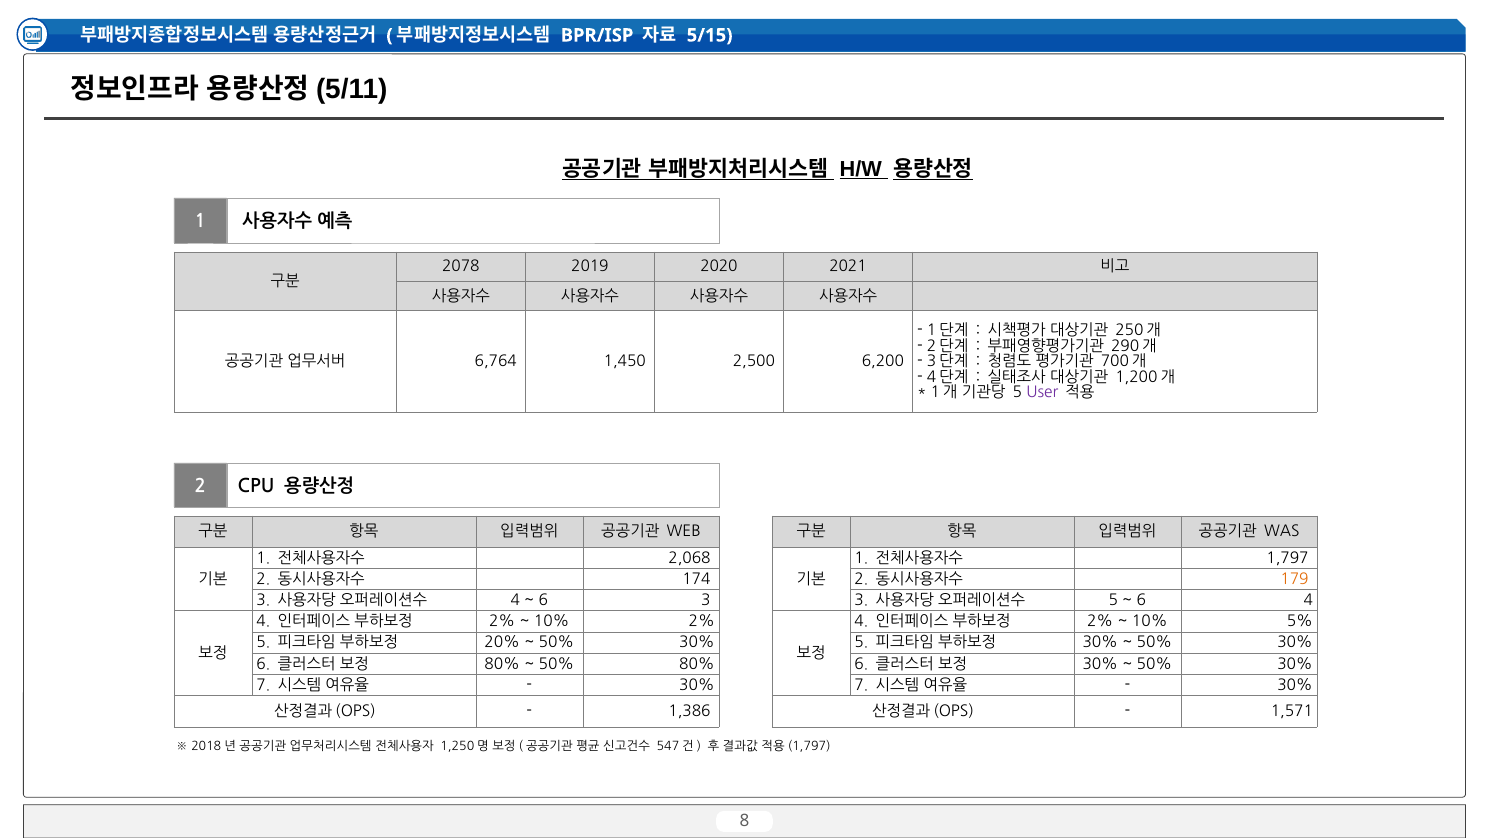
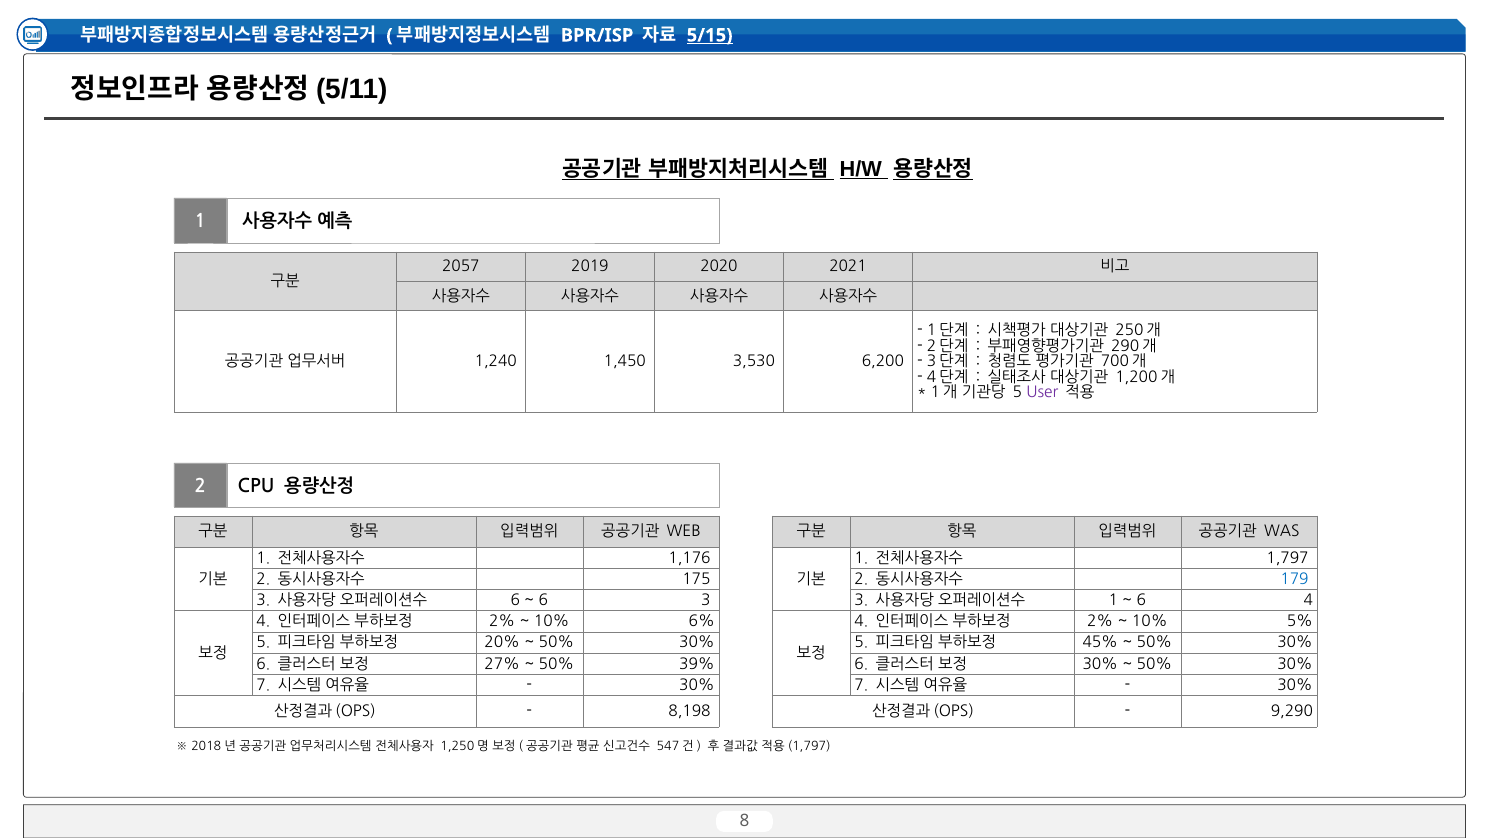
5/15 underline: none -> present
2078: 2078 -> 2057
6,764: 6,764 -> 1,240
2,500: 2,500 -> 3,530
2,068: 2,068 -> 1,176
174: 174 -> 175
179 colour: orange -> blue
4 at (515, 600): 4 -> 6
5 at (1113, 600): 5 -> 1
10% 2%: 2% -> 6%
30% at (1100, 642): 30% -> 45%
80% at (502, 664): 80% -> 27%
50% 80%: 80% -> 39%
1,386: 1,386 -> 8,198
1,571: 1,571 -> 9,290
